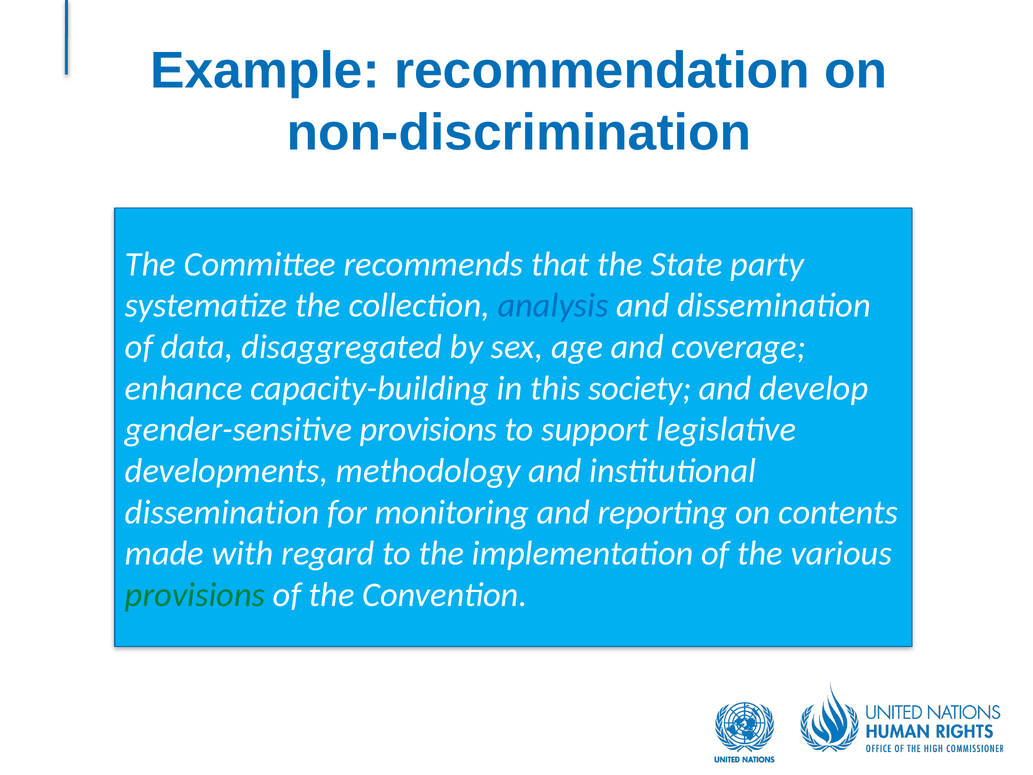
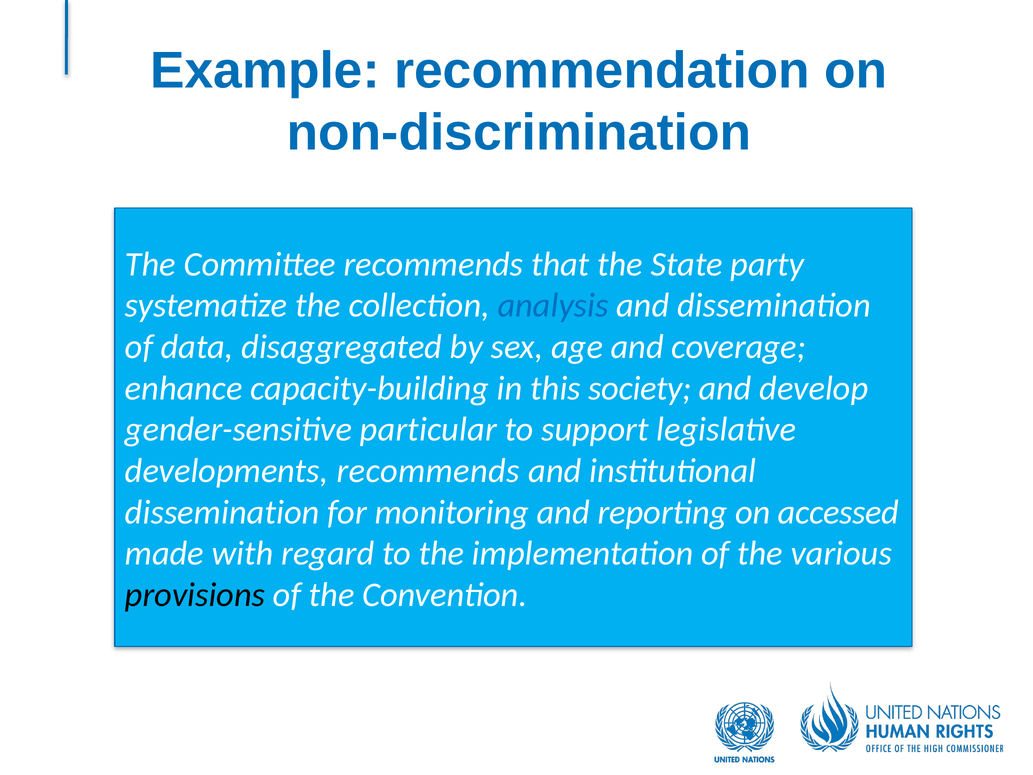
gender-sensitive provisions: provisions -> particular
developments methodology: methodology -> recommends
contents: contents -> accessed
provisions at (195, 595) colour: green -> black
